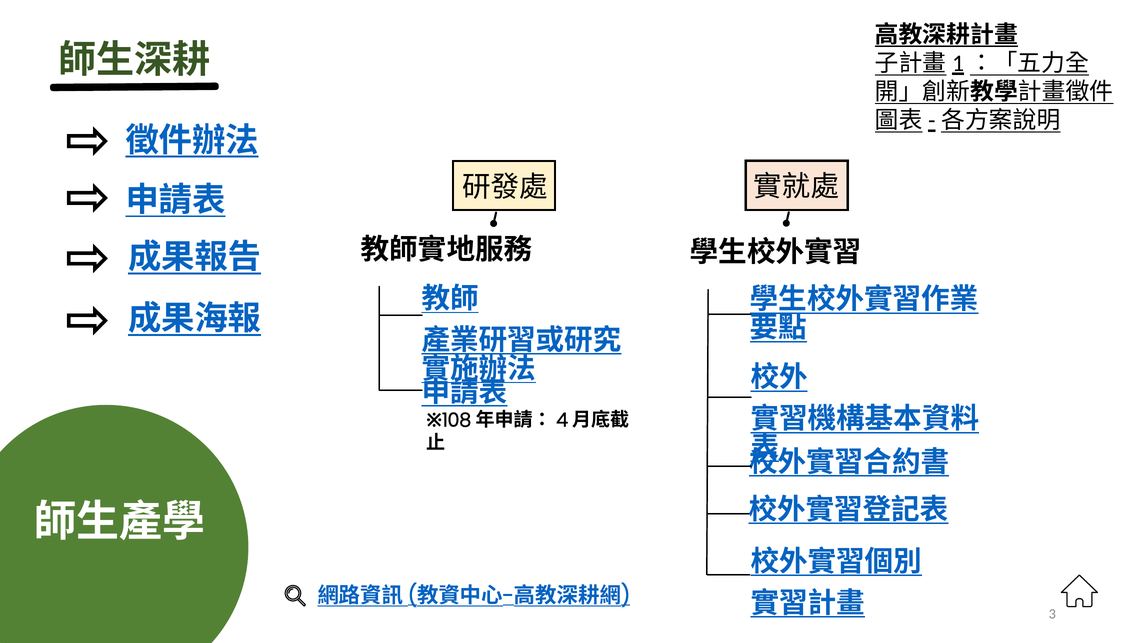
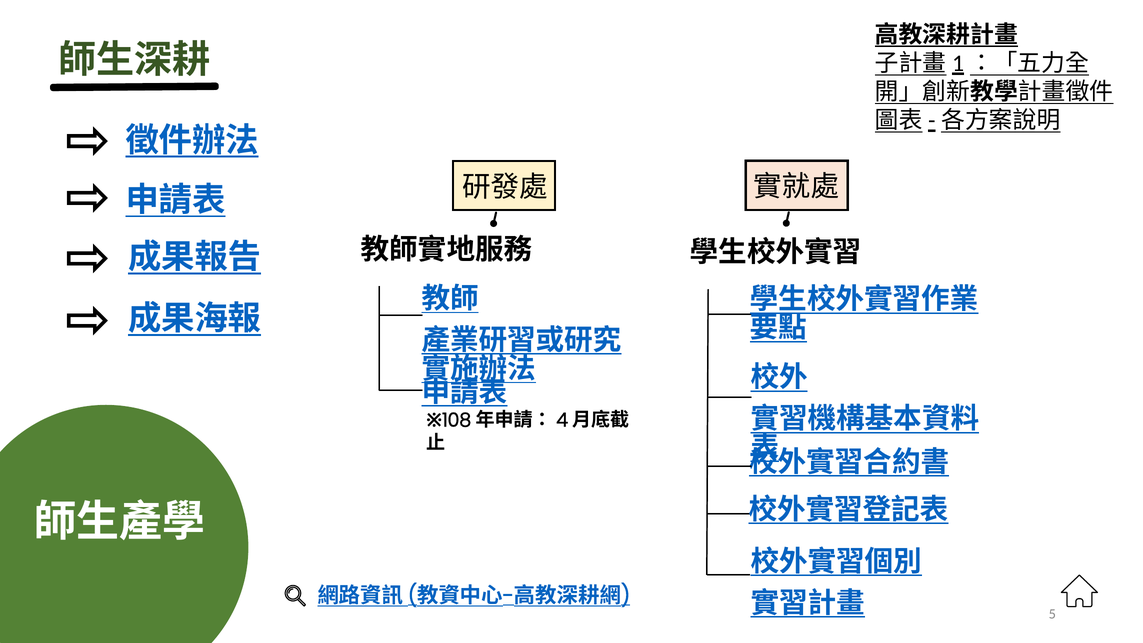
3: 3 -> 5
